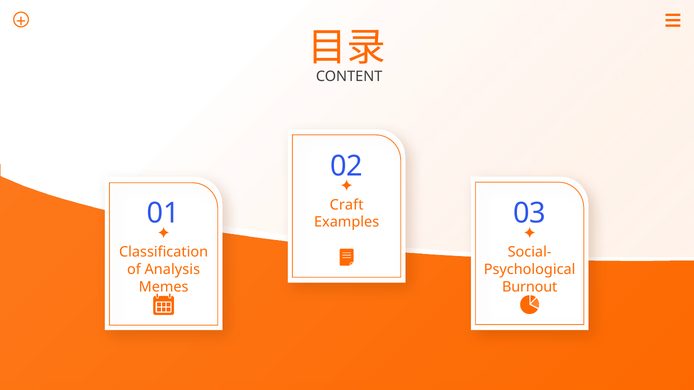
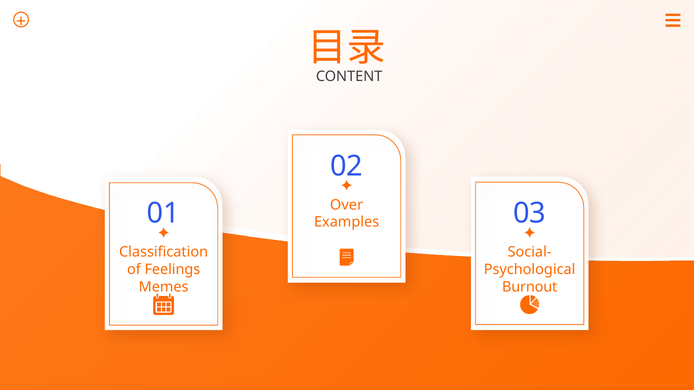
Craft: Craft -> Over
Analysis: Analysis -> Feelings
